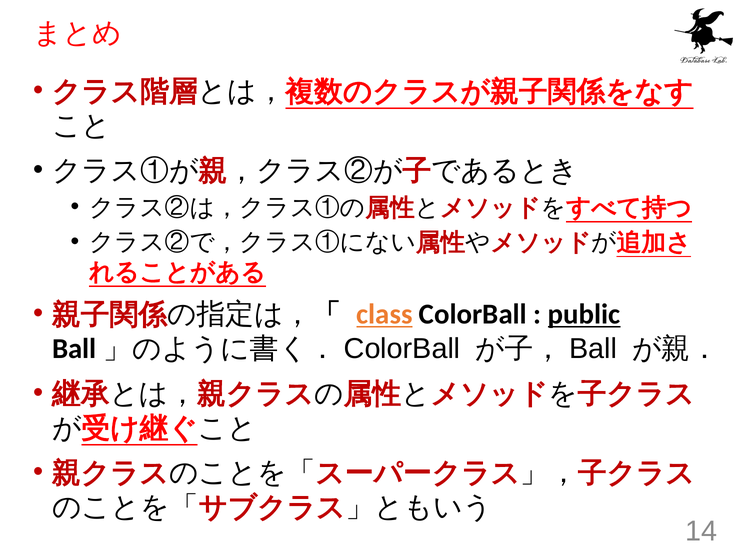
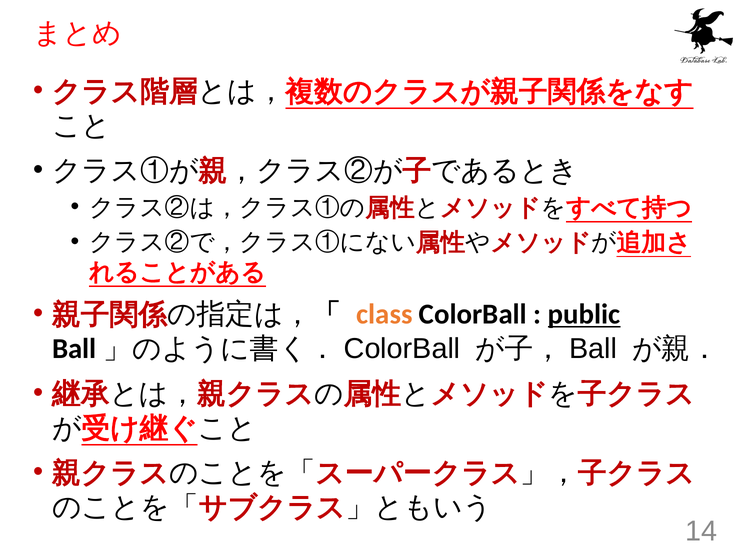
class underline: present -> none
